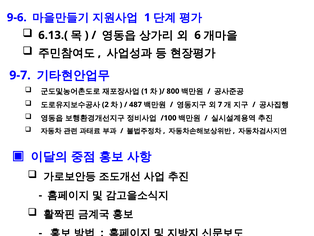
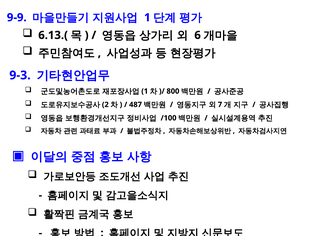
9-6: 9-6 -> 9-9
9-7: 9-7 -> 9-3
